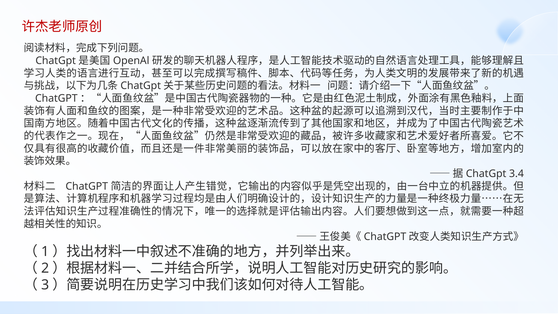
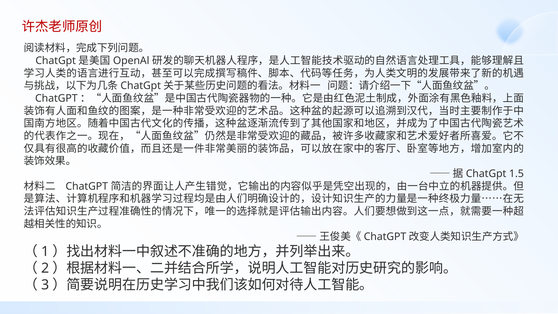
3.4: 3.4 -> 1.5
